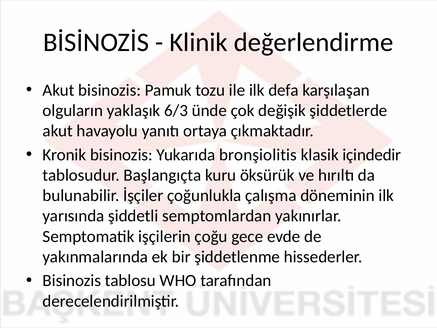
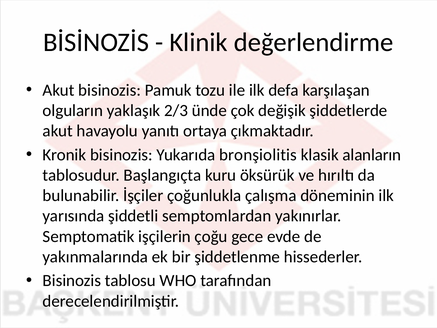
6/3: 6/3 -> 2/3
içindedir: içindedir -> alanların
